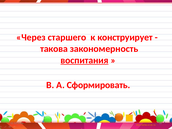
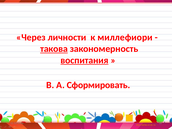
старшего: старшего -> личности
конструирует: конструирует -> миллефиори
такова underline: none -> present
